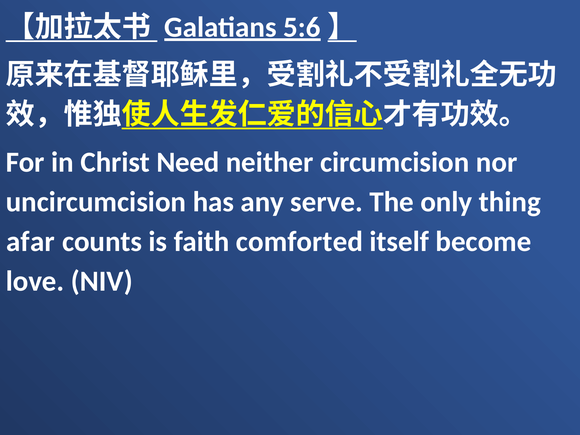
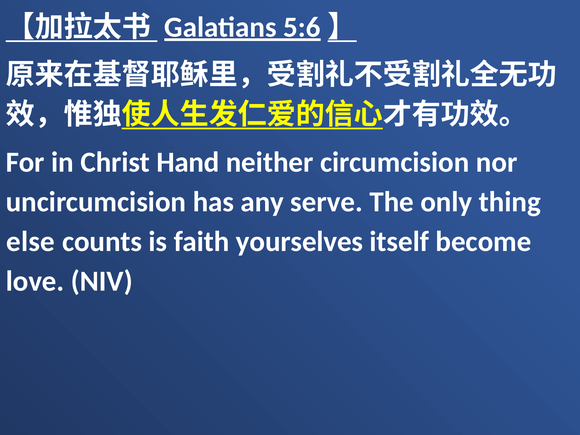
Need: Need -> Hand
afar: afar -> else
comforted: comforted -> yourselves
